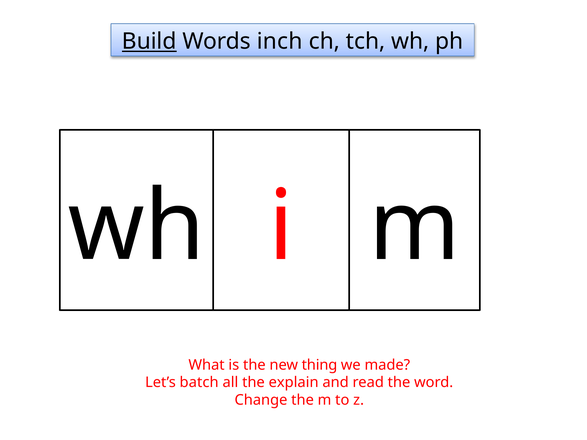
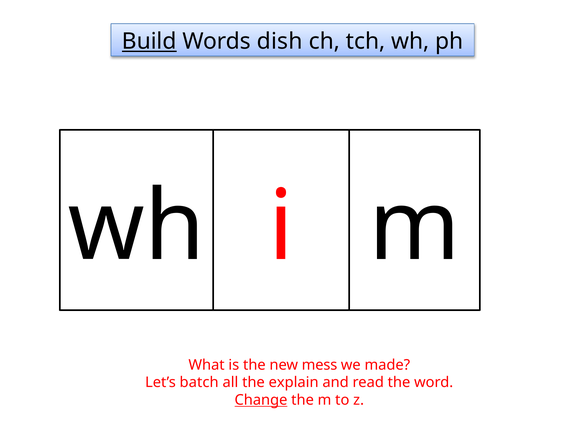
inch: inch -> dish
thing: thing -> mess
Change underline: none -> present
